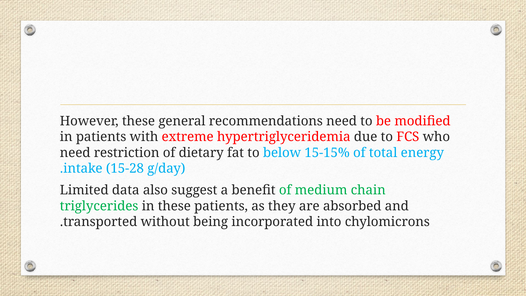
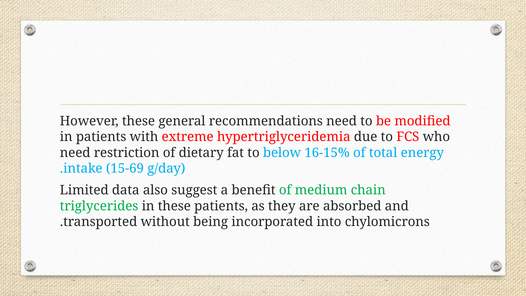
15-15%: 15-15% -> 16-15%
15-28: 15-28 -> 15-69
